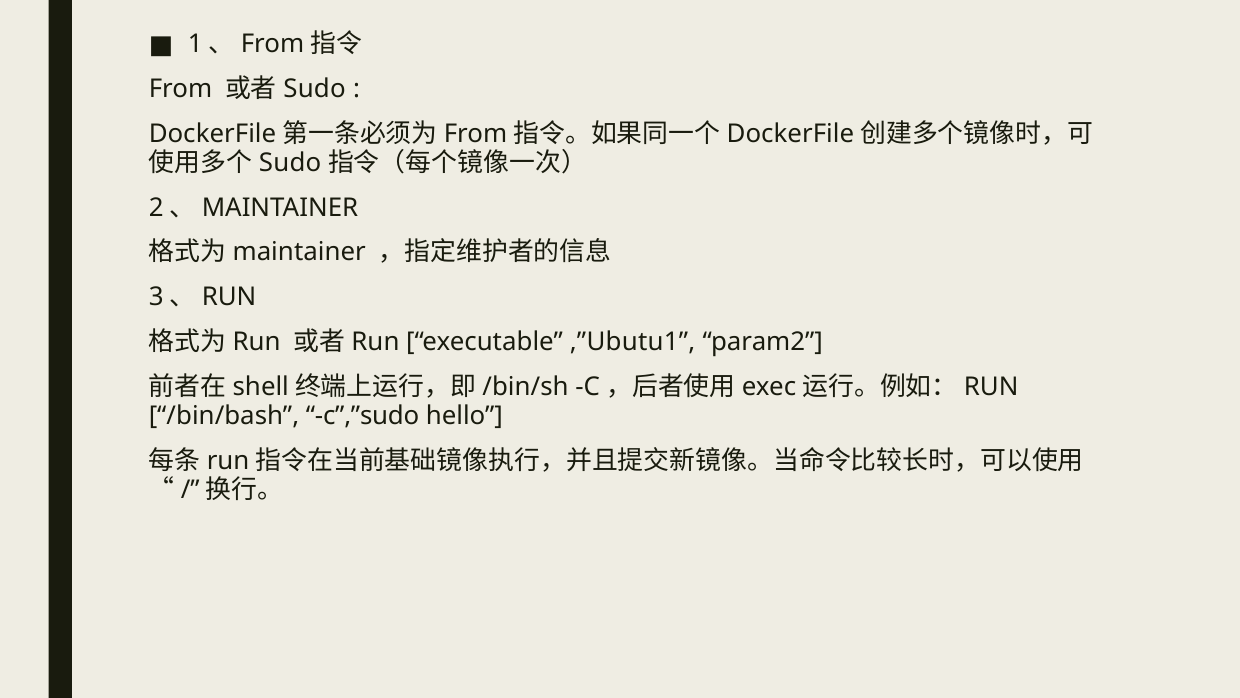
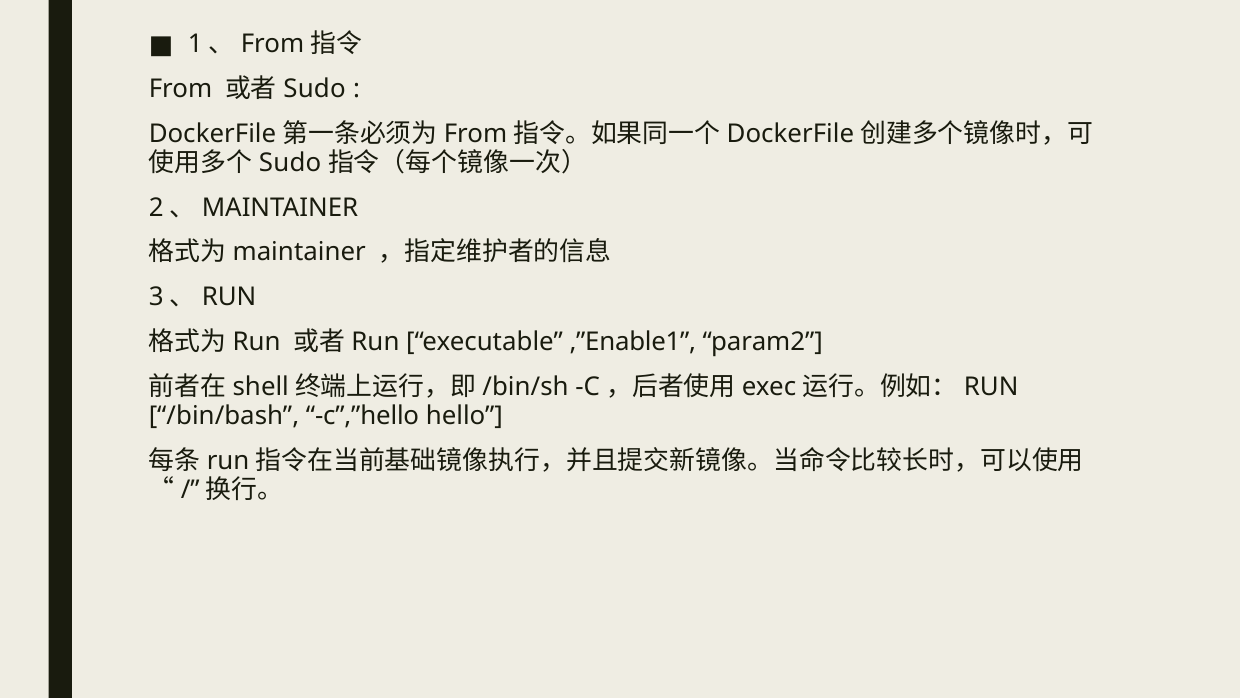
,”Ubutu1: ,”Ubutu1 -> ,”Enable1
c”,”sudo: c”,”sudo -> c”,”hello
